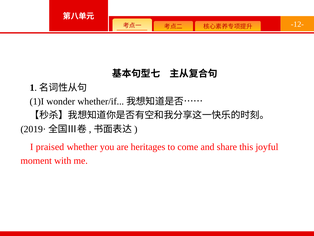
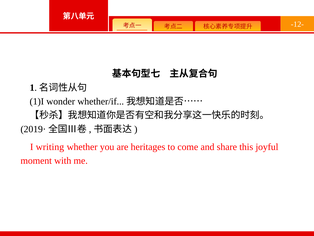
praised: praised -> writing
